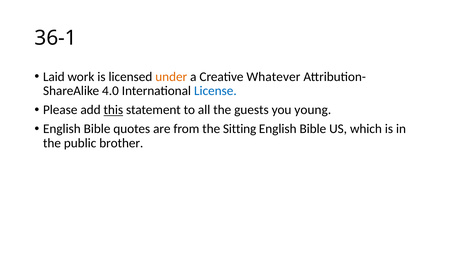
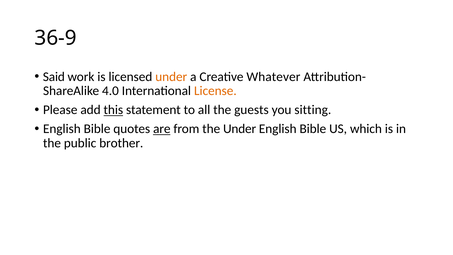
36-1: 36-1 -> 36-9
Laid: Laid -> Said
License colour: blue -> orange
young: young -> sitting
are underline: none -> present
the Sitting: Sitting -> Under
